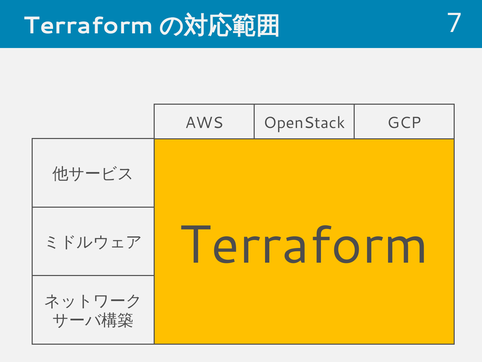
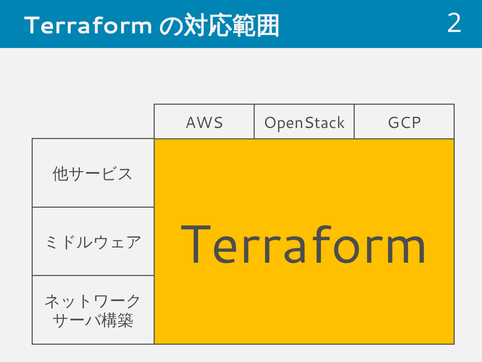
7: 7 -> 2
